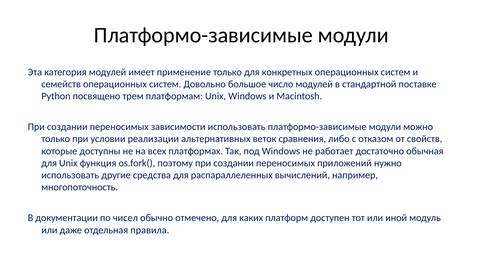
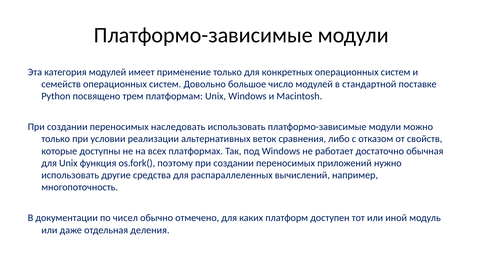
зависимости: зависимости -> наследовать
правила: правила -> деления
